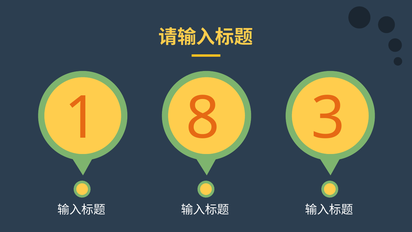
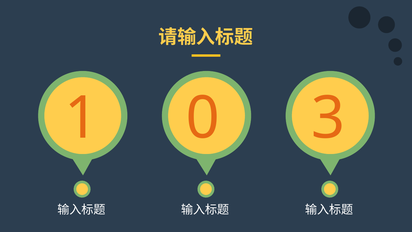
8: 8 -> 0
